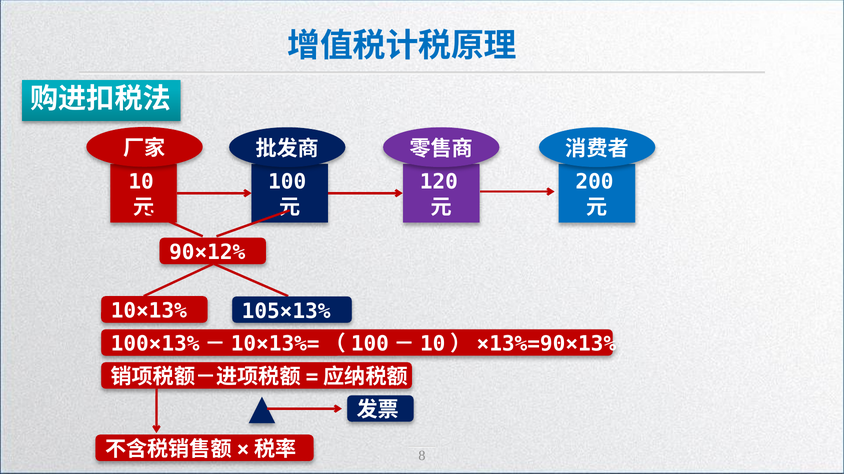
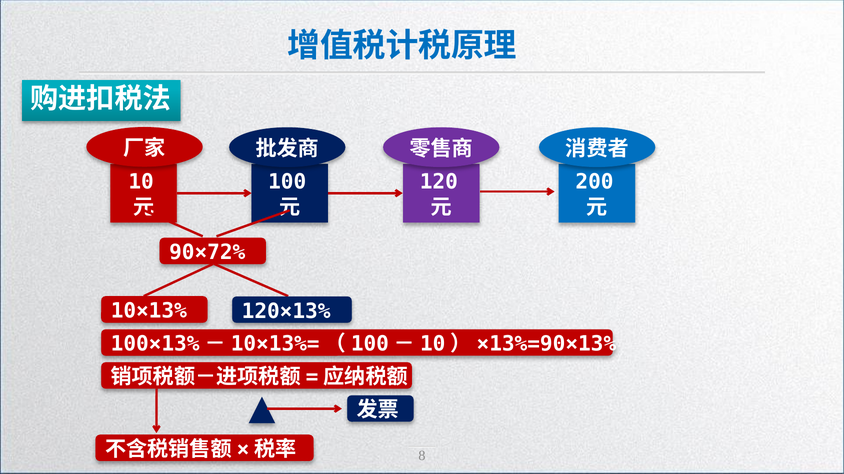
90×12%: 90×12% -> 90×72%
105×13%: 105×13% -> 120×13%
